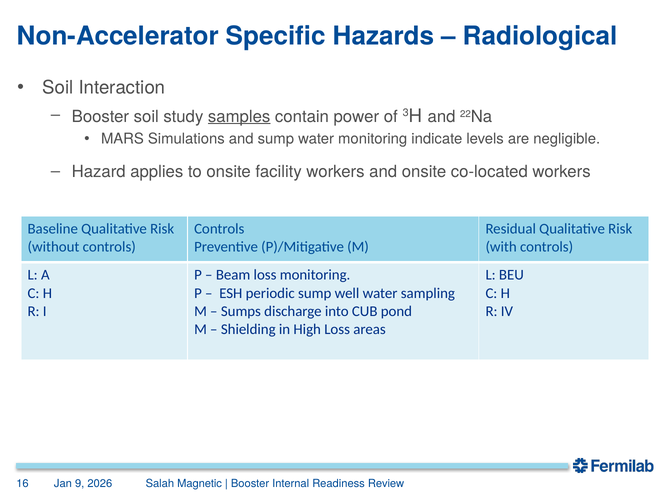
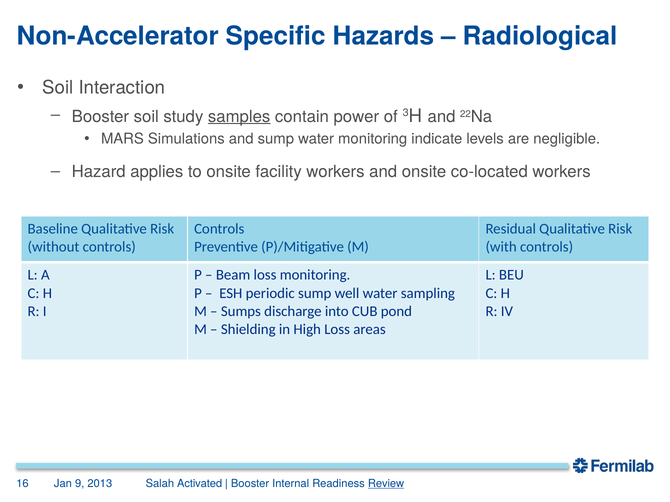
2026: 2026 -> 2013
Magnetic: Magnetic -> Activated
Review underline: none -> present
